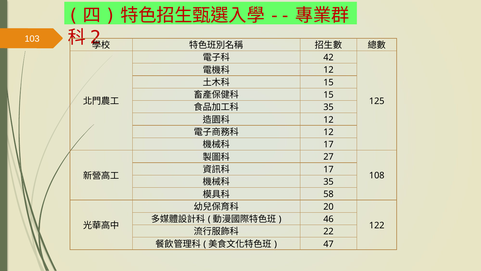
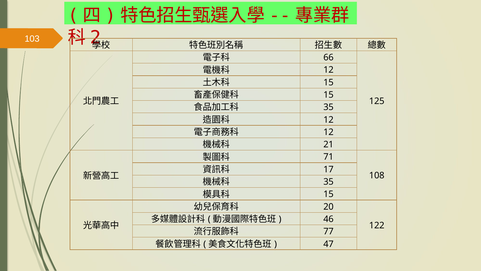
42: 42 -> 66
17 at (328, 144): 17 -> 21
27: 27 -> 71
58 at (328, 194): 58 -> 15
22: 22 -> 77
